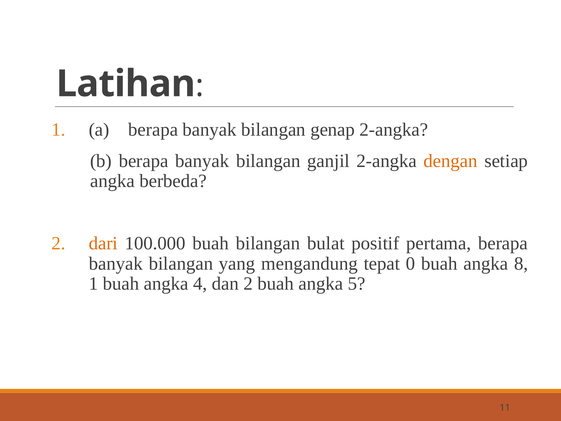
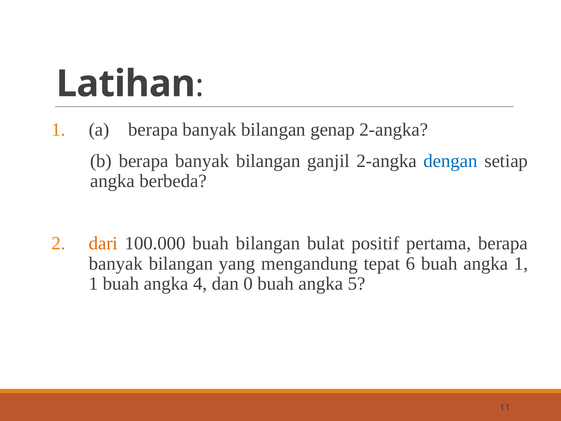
dengan colour: orange -> blue
0: 0 -> 6
angka 8: 8 -> 1
dan 2: 2 -> 0
